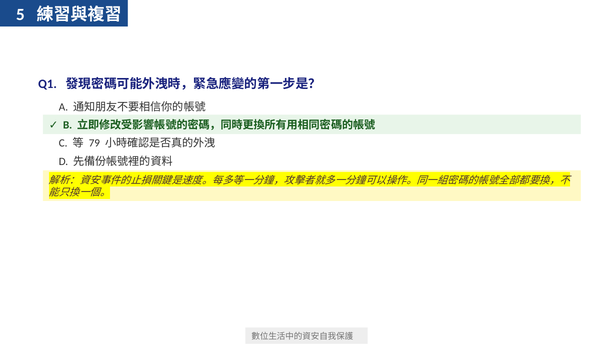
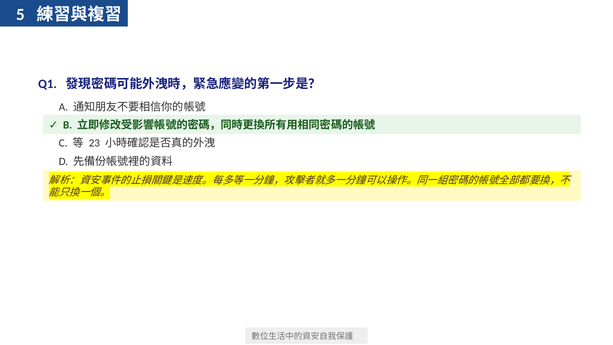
79: 79 -> 23
